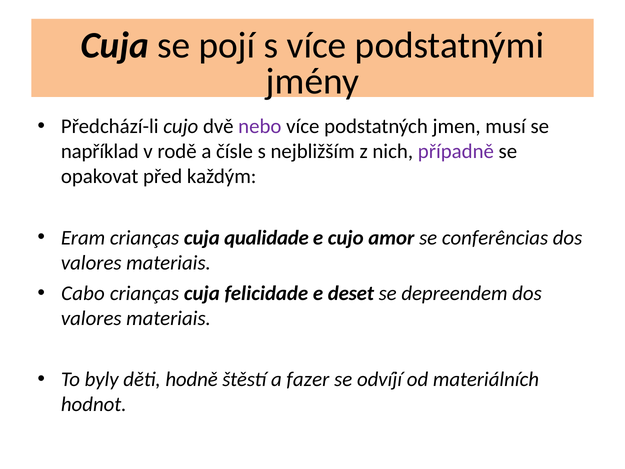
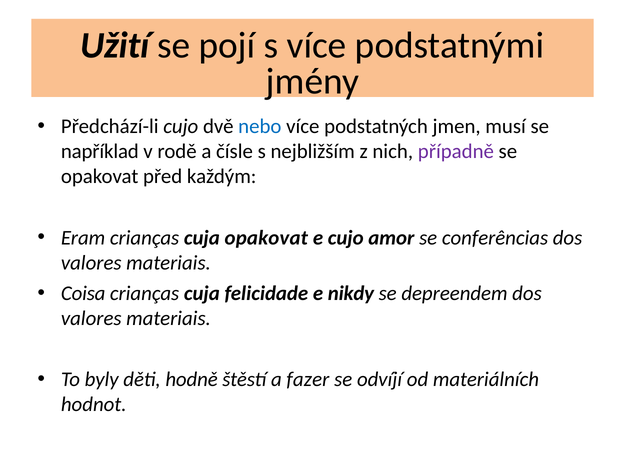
Cuja at (115, 46): Cuja -> Užití
nebo colour: purple -> blue
cuja qualidade: qualidade -> opakovat
Cabo: Cabo -> Coisa
deset: deset -> nikdy
